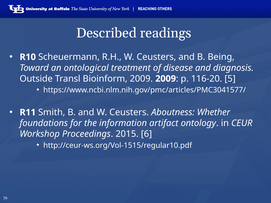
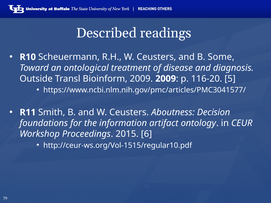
Being: Being -> Some
Whether: Whether -> Decision
